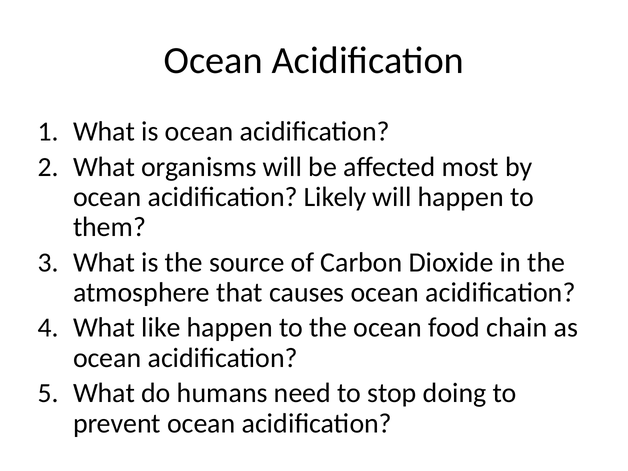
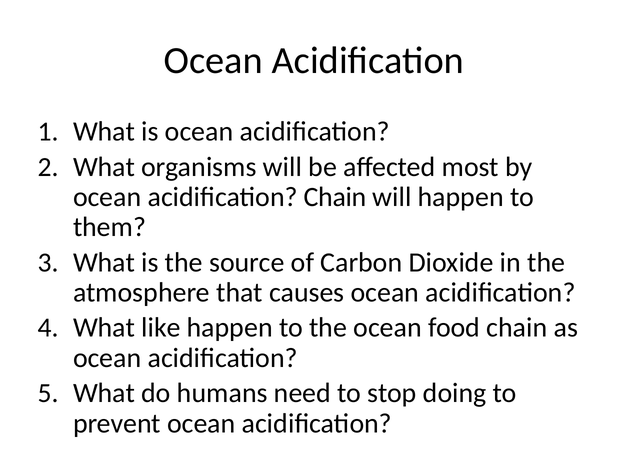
acidification Likely: Likely -> Chain
